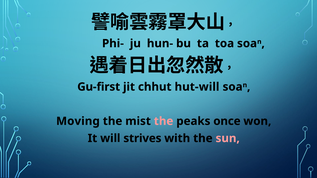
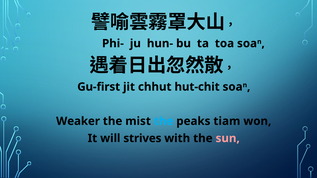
hut-will: hut-will -> hut-chit
Moving: Moving -> Weaker
the at (164, 121) colour: pink -> light blue
once: once -> tiam
